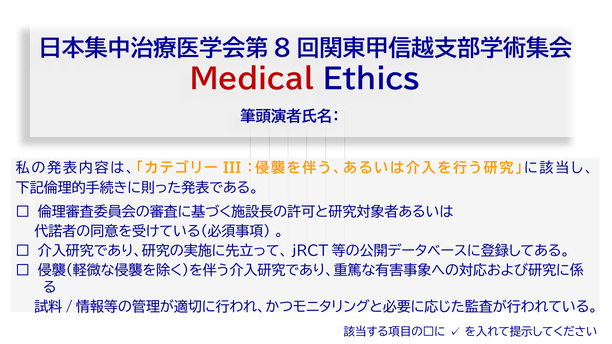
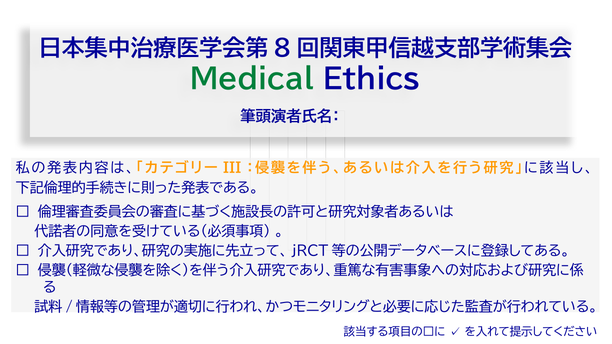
Medical colour: red -> green
